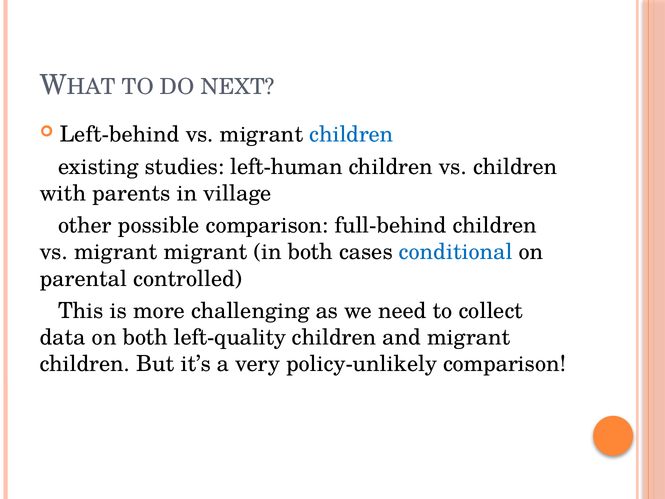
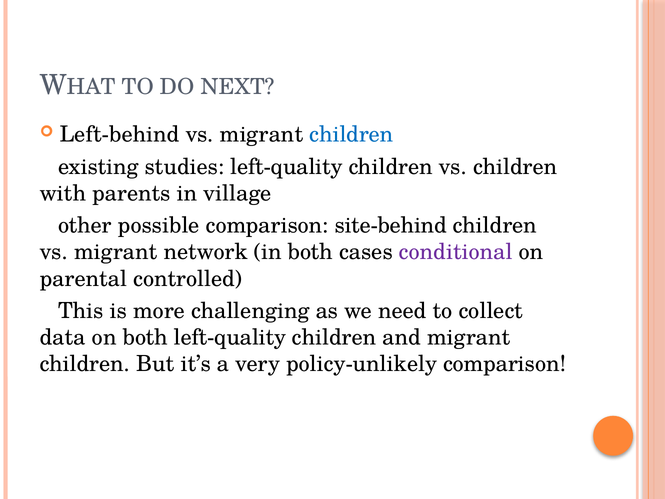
studies left-human: left-human -> left-quality
full-behind: full-behind -> site-behind
migrant migrant: migrant -> network
conditional colour: blue -> purple
